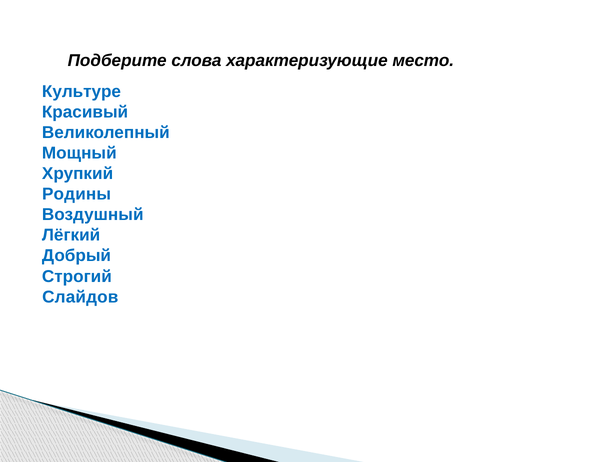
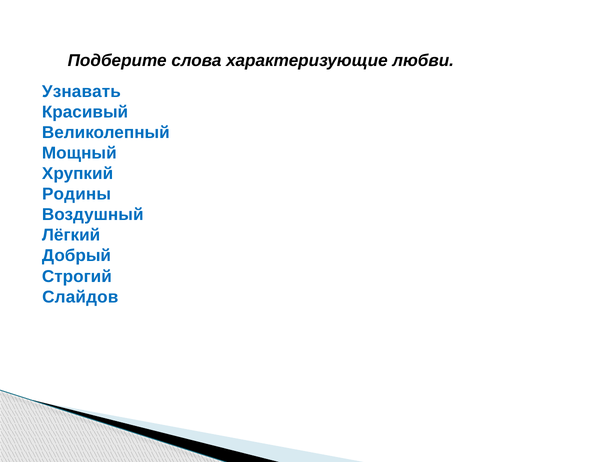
место: место -> любви
Культуре: Культуре -> Узнавать
